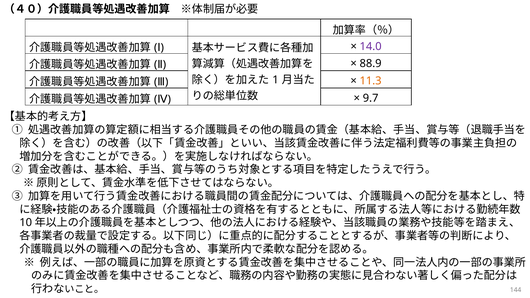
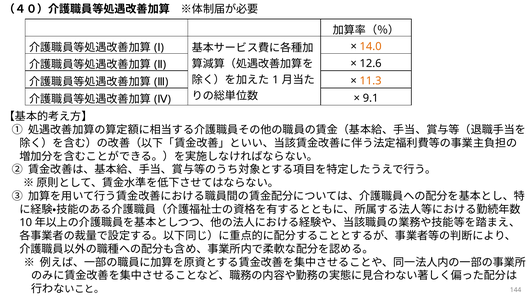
14.0 colour: purple -> orange
88.9: 88.9 -> 12.6
9.7: 9.7 -> 9.1
